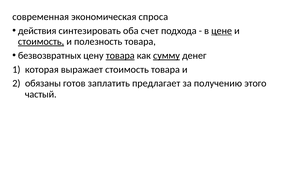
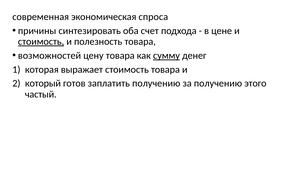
действия: действия -> причины
цене underline: present -> none
безвозвратных: безвозвратных -> возможностей
товара at (120, 56) underline: present -> none
обязаны: обязаны -> который
заплатить предлагает: предлагает -> получению
